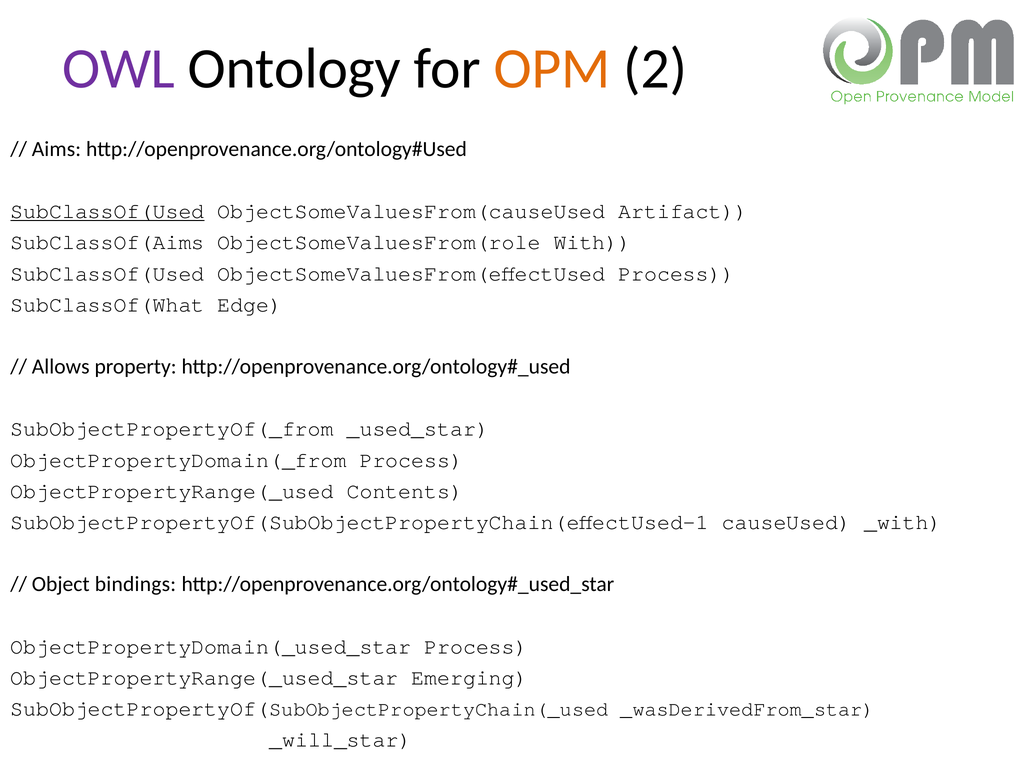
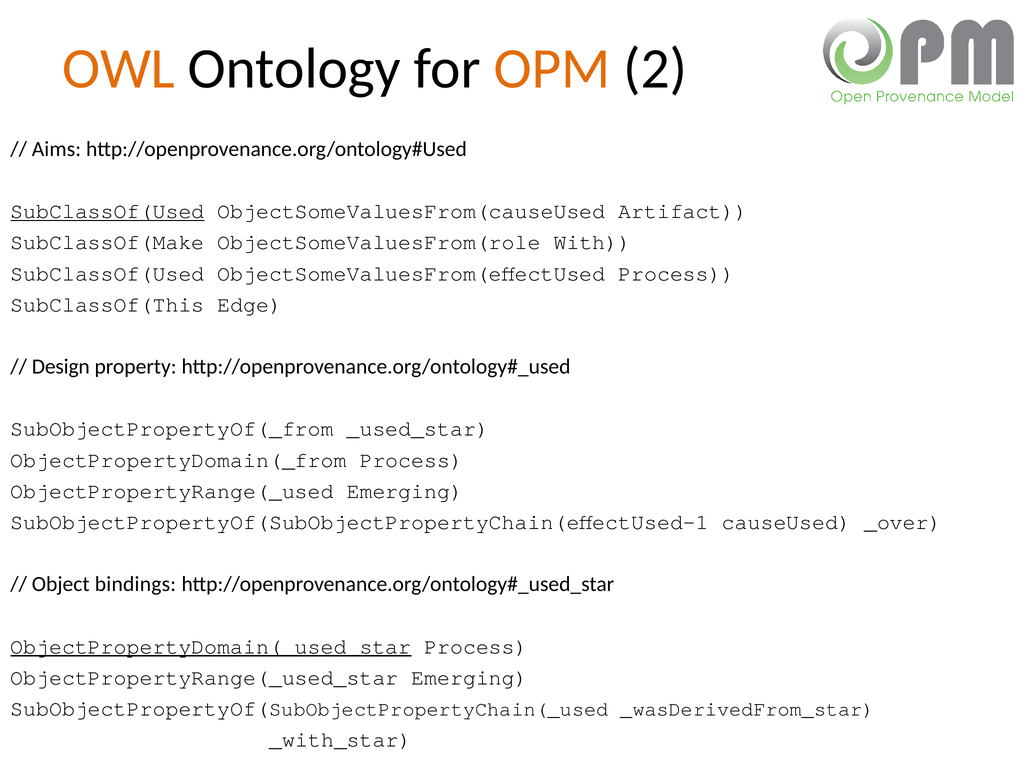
OWL colour: purple -> orange
SubClassOf(Aims: SubClassOf(Aims -> SubClassOf(Make
SubClassOf(What: SubClassOf(What -> SubClassOf(This
Allows: Allows -> Design
ObjectPropertyRange(_used Contents: Contents -> Emerging
_with: _with -> _over
ObjectPropertyDomain(_used_star underline: none -> present
_will_star: _will_star -> _with_star
